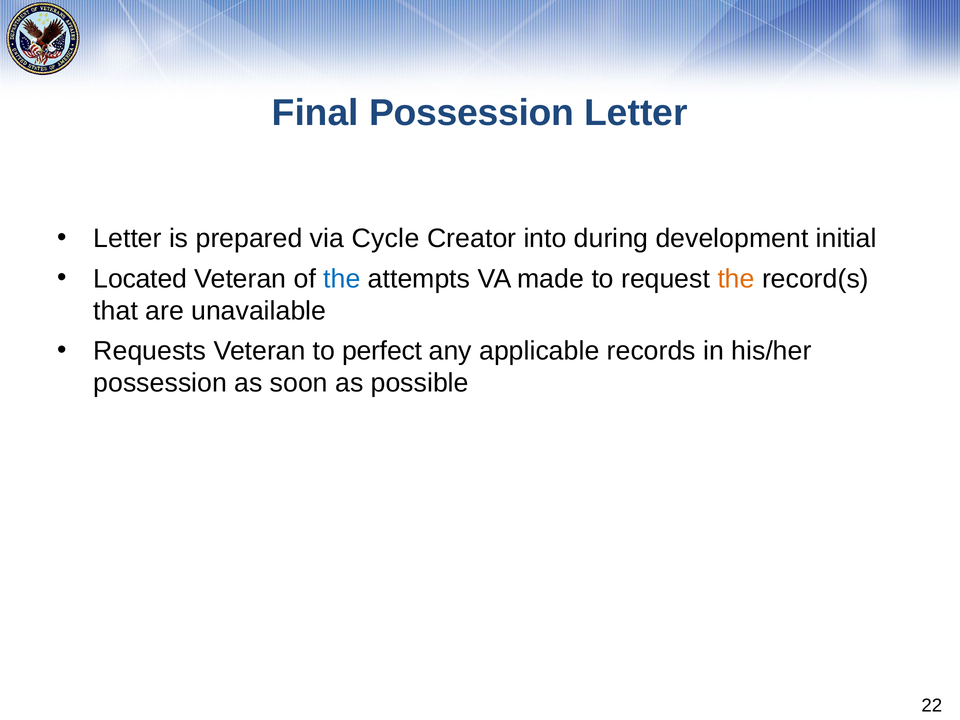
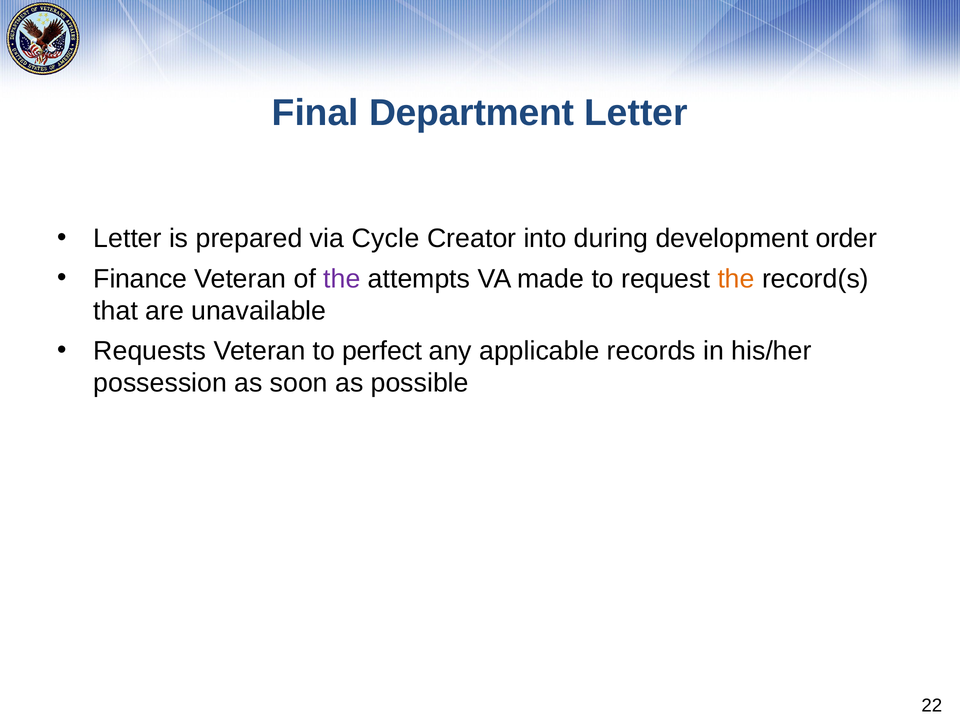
Final Possession: Possession -> Department
initial: initial -> order
Located: Located -> Finance
the at (342, 279) colour: blue -> purple
